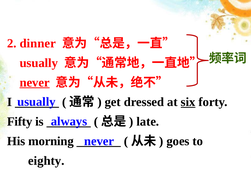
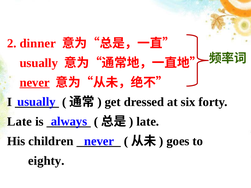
six underline: present -> none
Fifty at (20, 122): Fifty -> Late
morning: morning -> children
